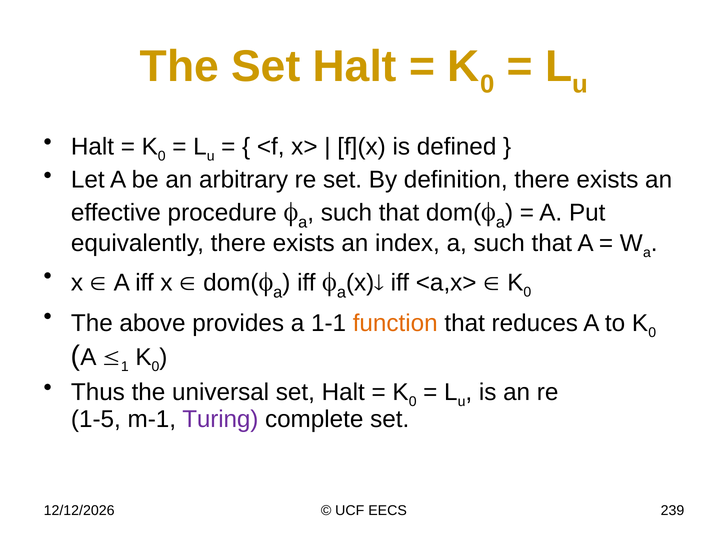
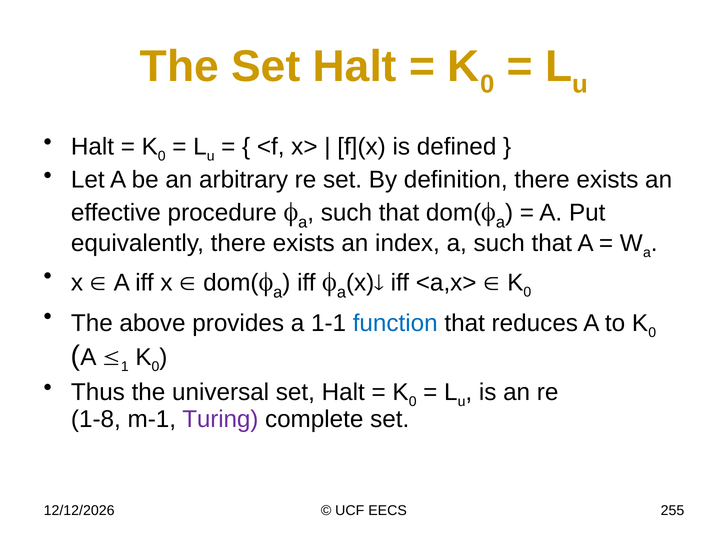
function colour: orange -> blue
1-5: 1-5 -> 1-8
239: 239 -> 255
